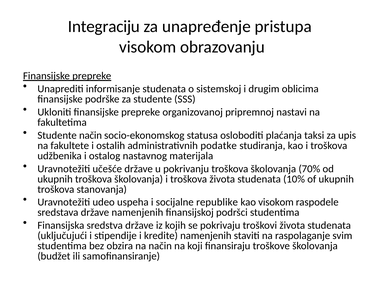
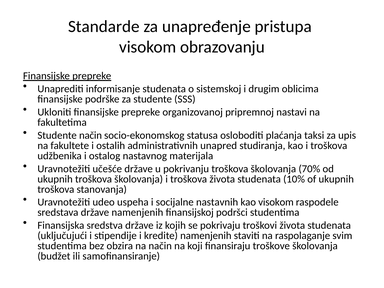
Integraciju: Integraciju -> Standarde
podatke: podatke -> unapred
republike: republike -> nastavnih
